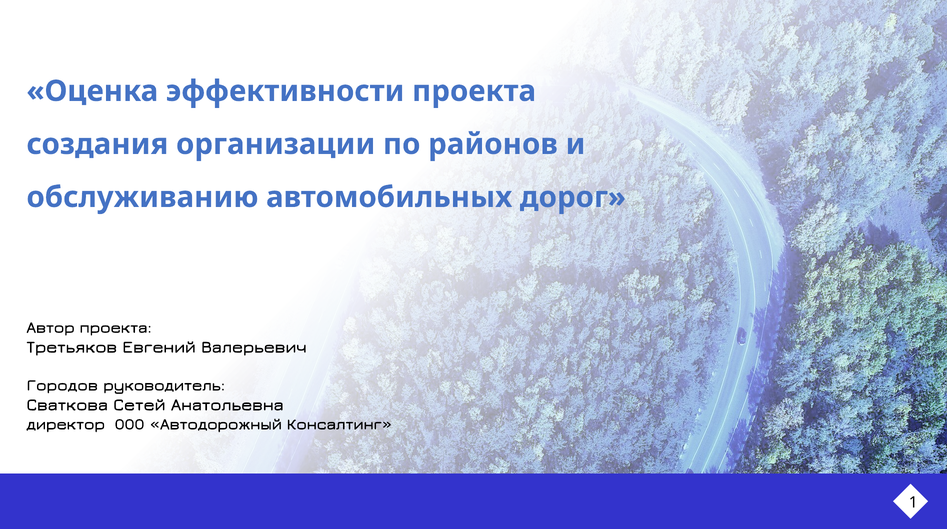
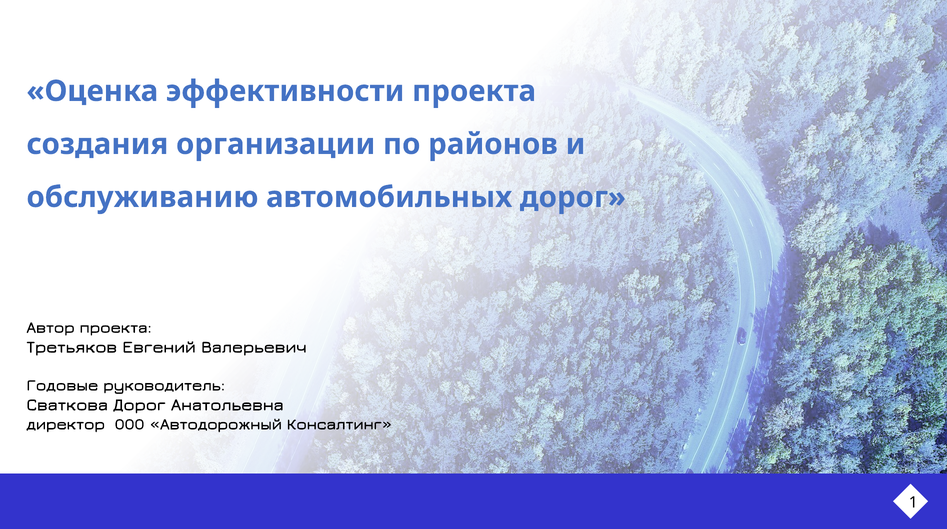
Городов: Городов -> Годовые
Сваткова Сетей: Сетей -> Дорог
